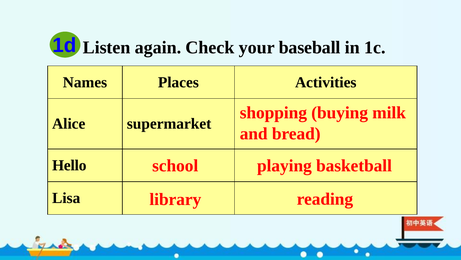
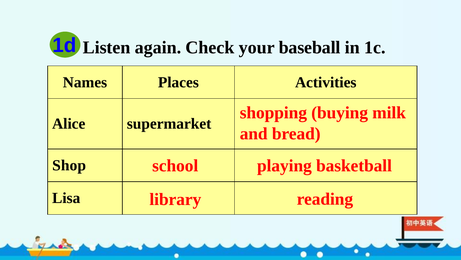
Hello: Hello -> Shop
